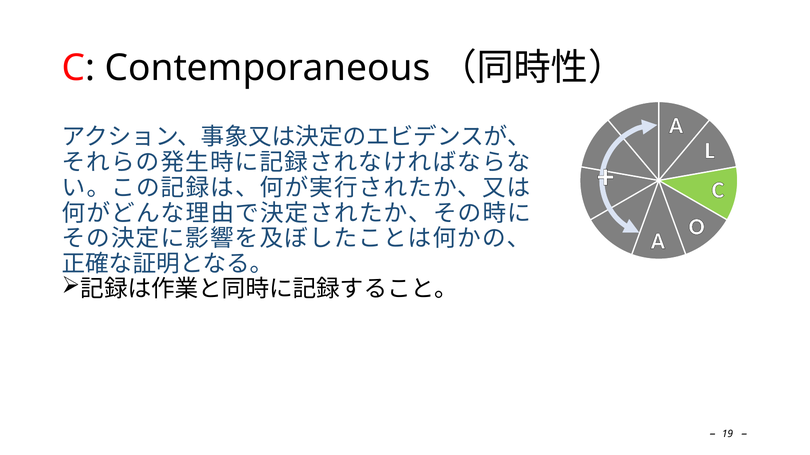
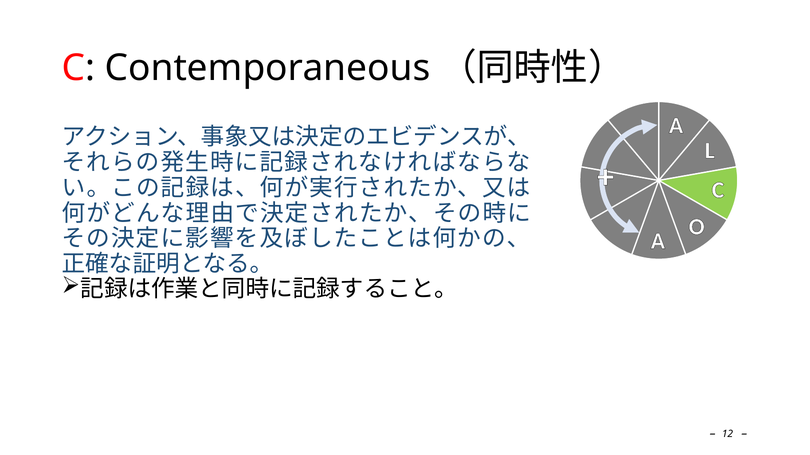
19: 19 -> 12
